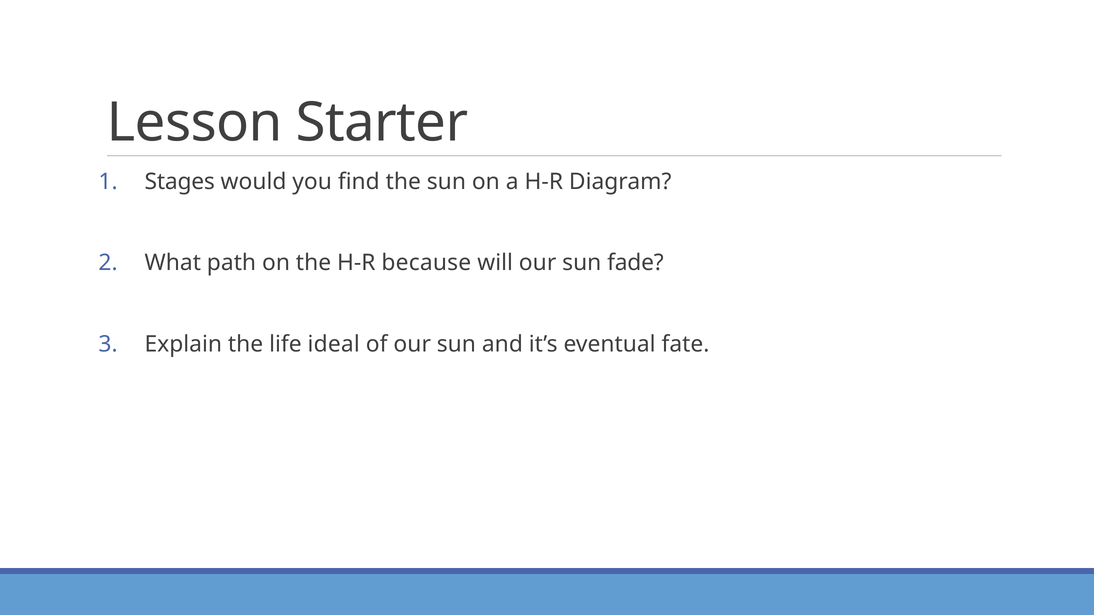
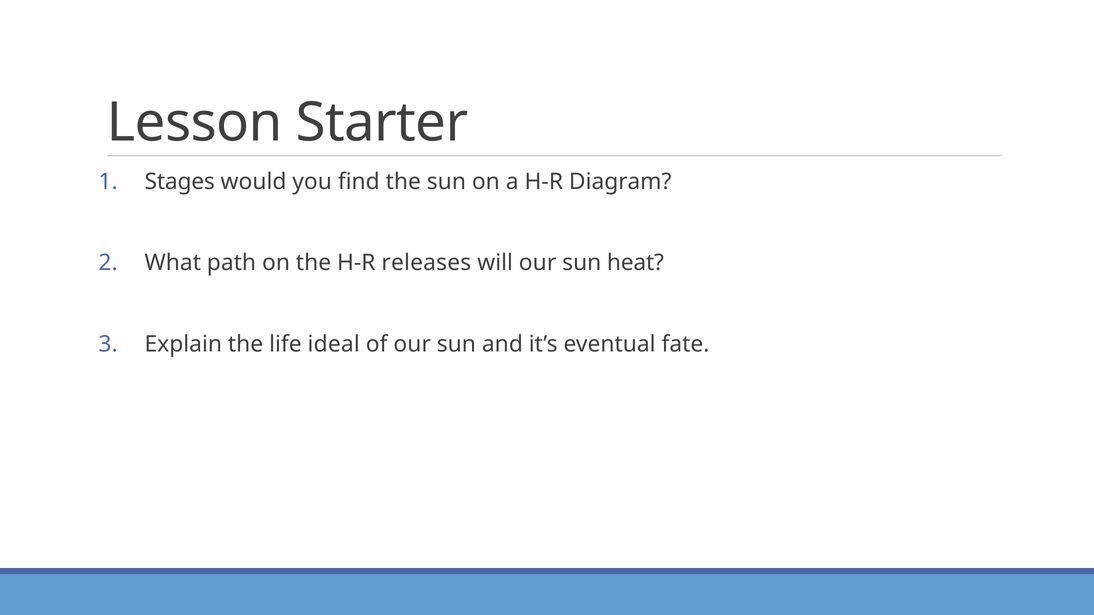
because: because -> releases
fade: fade -> heat
